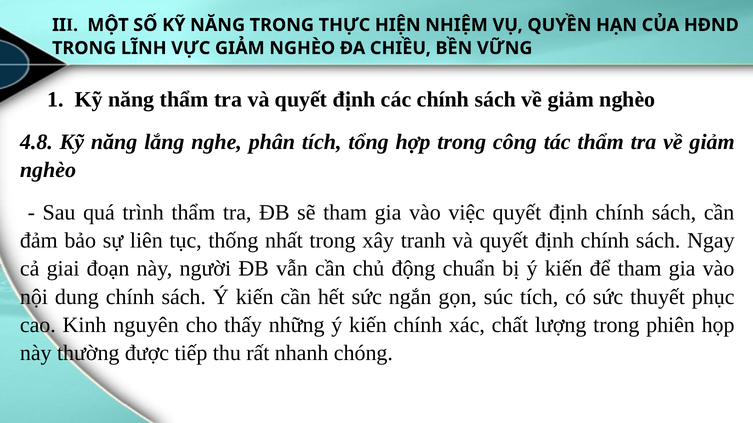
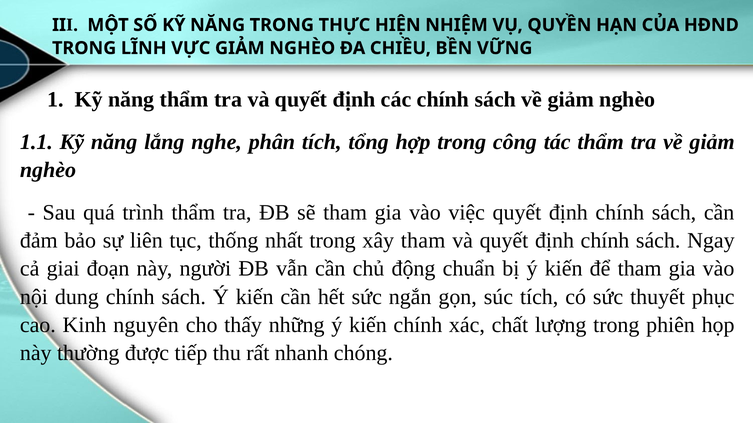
4.8: 4.8 -> 1.1
xây tranh: tranh -> tham
